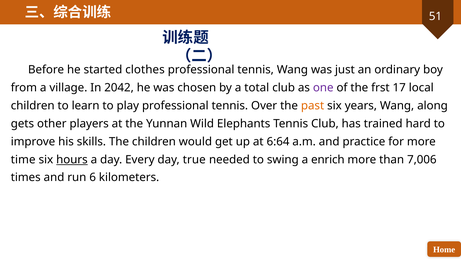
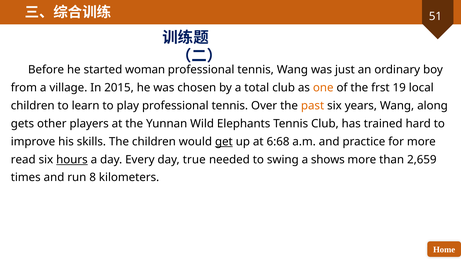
clothes: clothes -> woman
2042: 2042 -> 2015
one colour: purple -> orange
17: 17 -> 19
get underline: none -> present
6:64: 6:64 -> 6:68
time: time -> read
enrich: enrich -> shows
7,006: 7,006 -> 2,659
6: 6 -> 8
